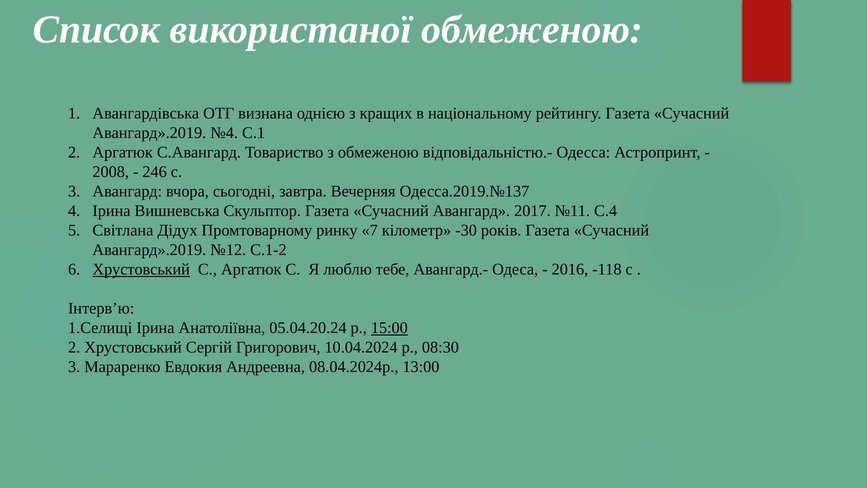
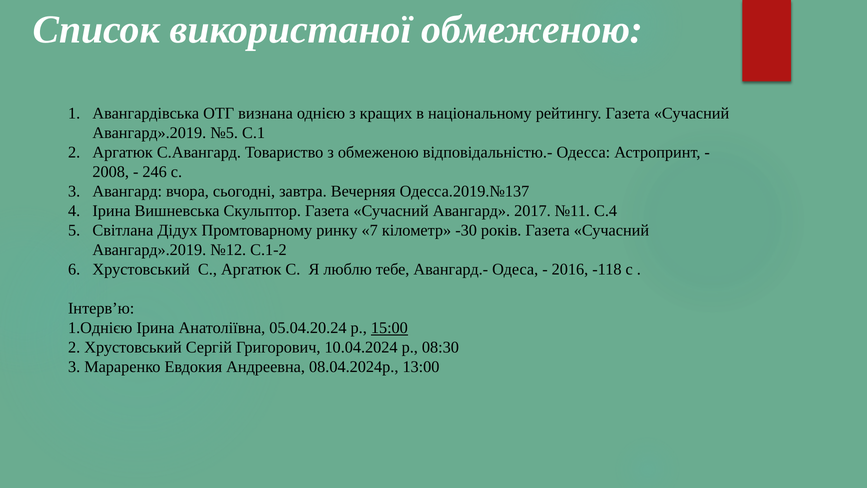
№4: №4 -> №5
Хрустовський at (141, 269) underline: present -> none
1.Селищі: 1.Селищі -> 1.Однією
